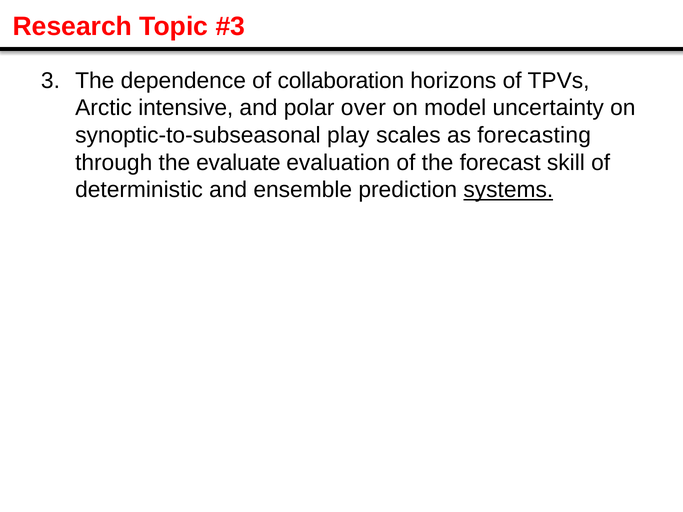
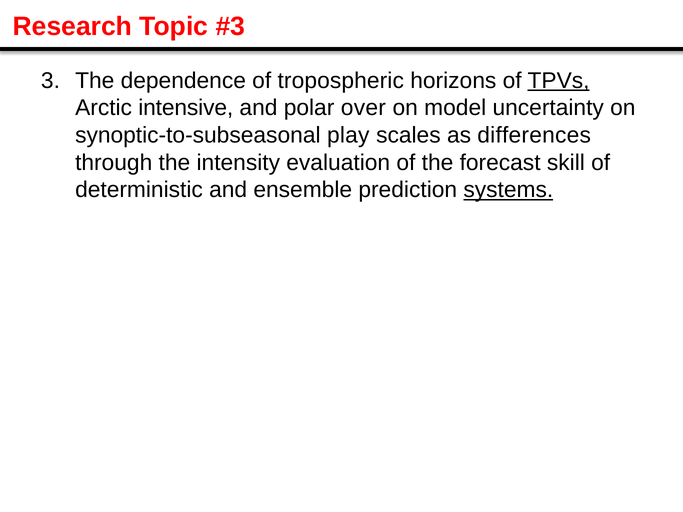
collaboration: collaboration -> tropospheric
TPVs underline: none -> present
forecasting: forecasting -> differences
evaluate: evaluate -> intensity
